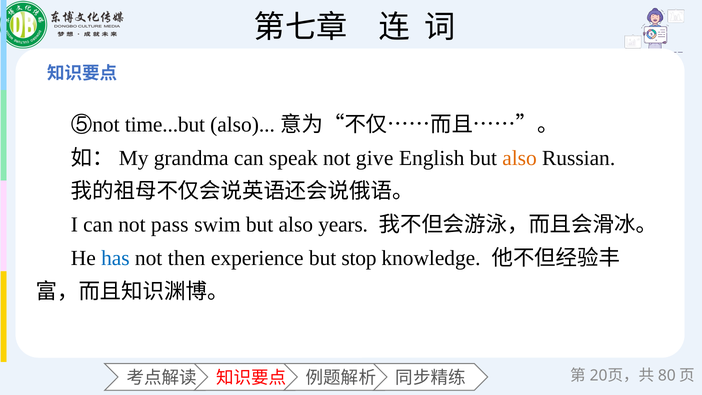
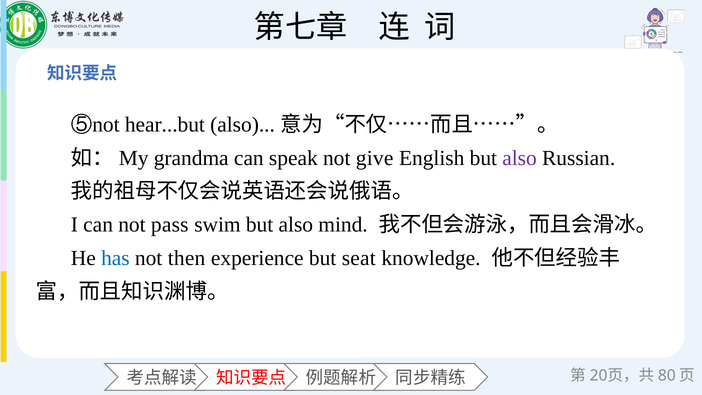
time...but: time...but -> hear...but
also at (520, 158) colour: orange -> purple
years: years -> mind
stop: stop -> seat
